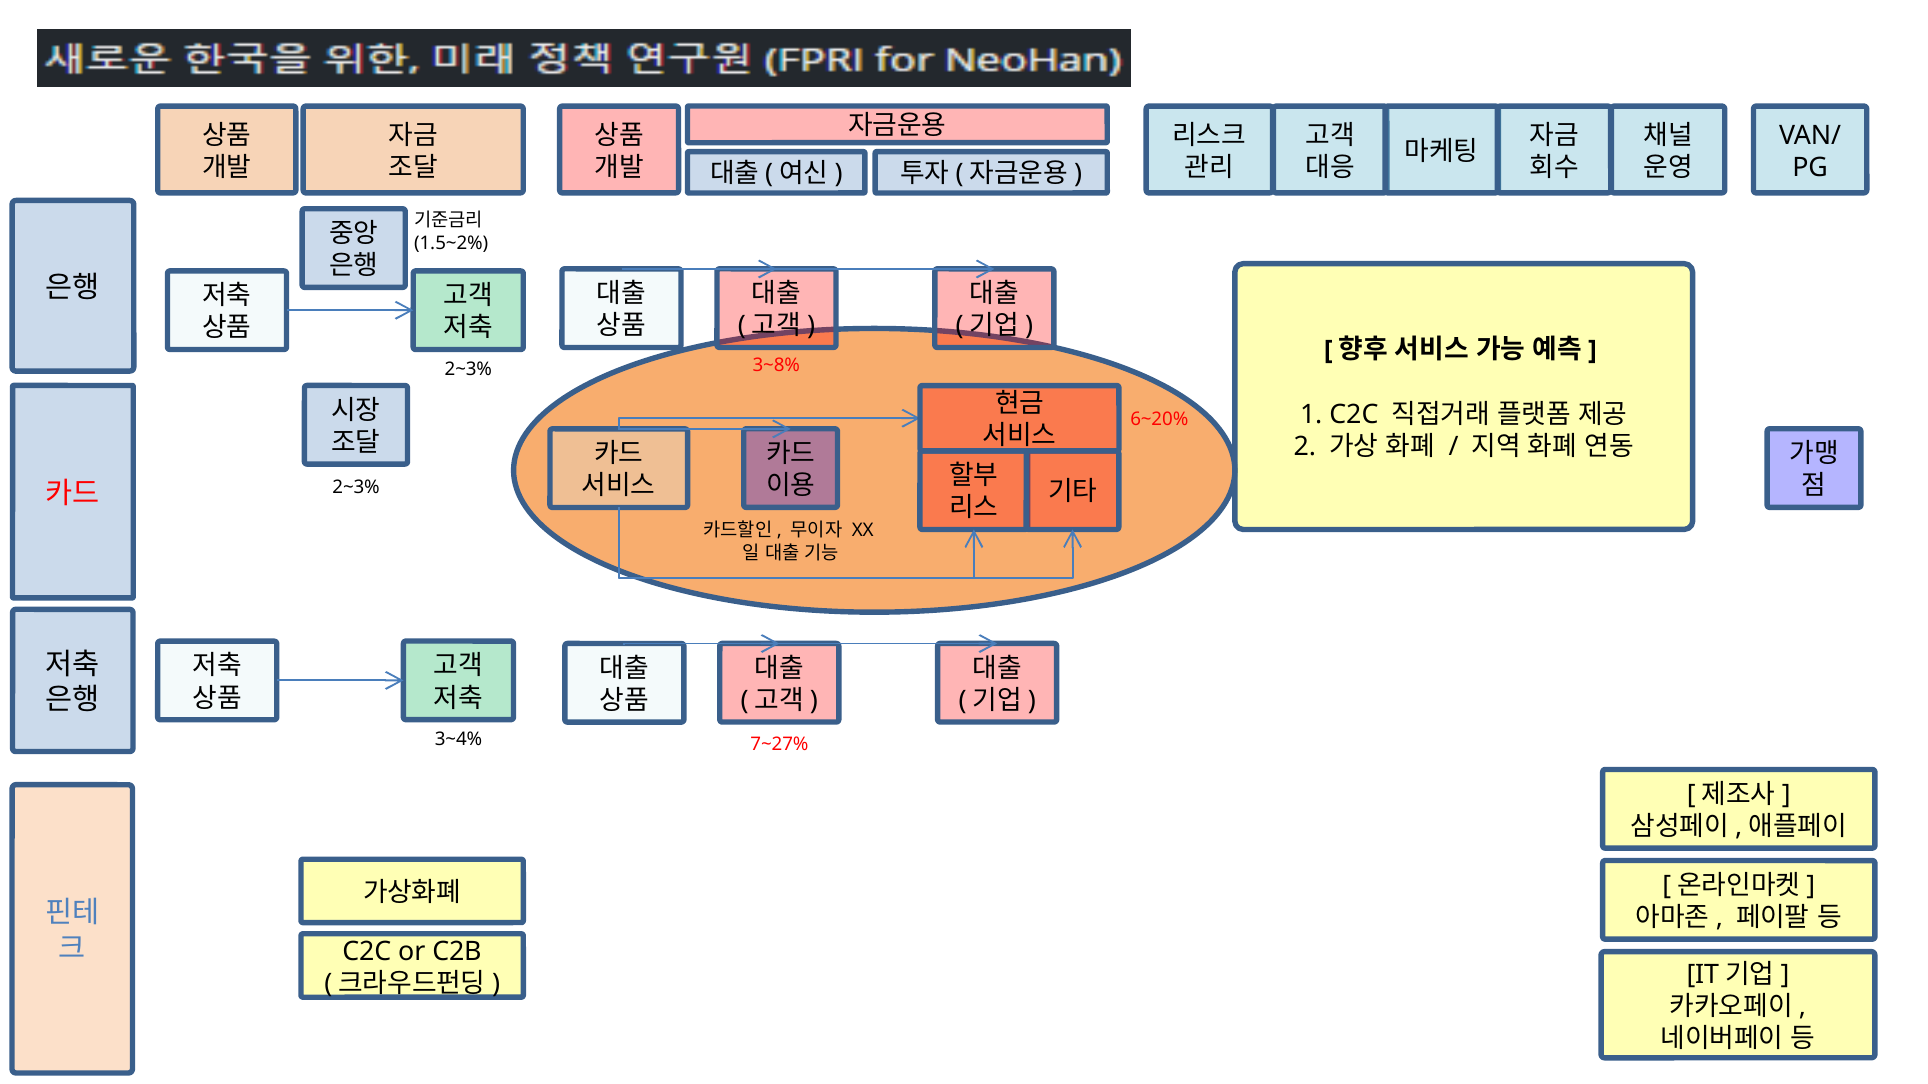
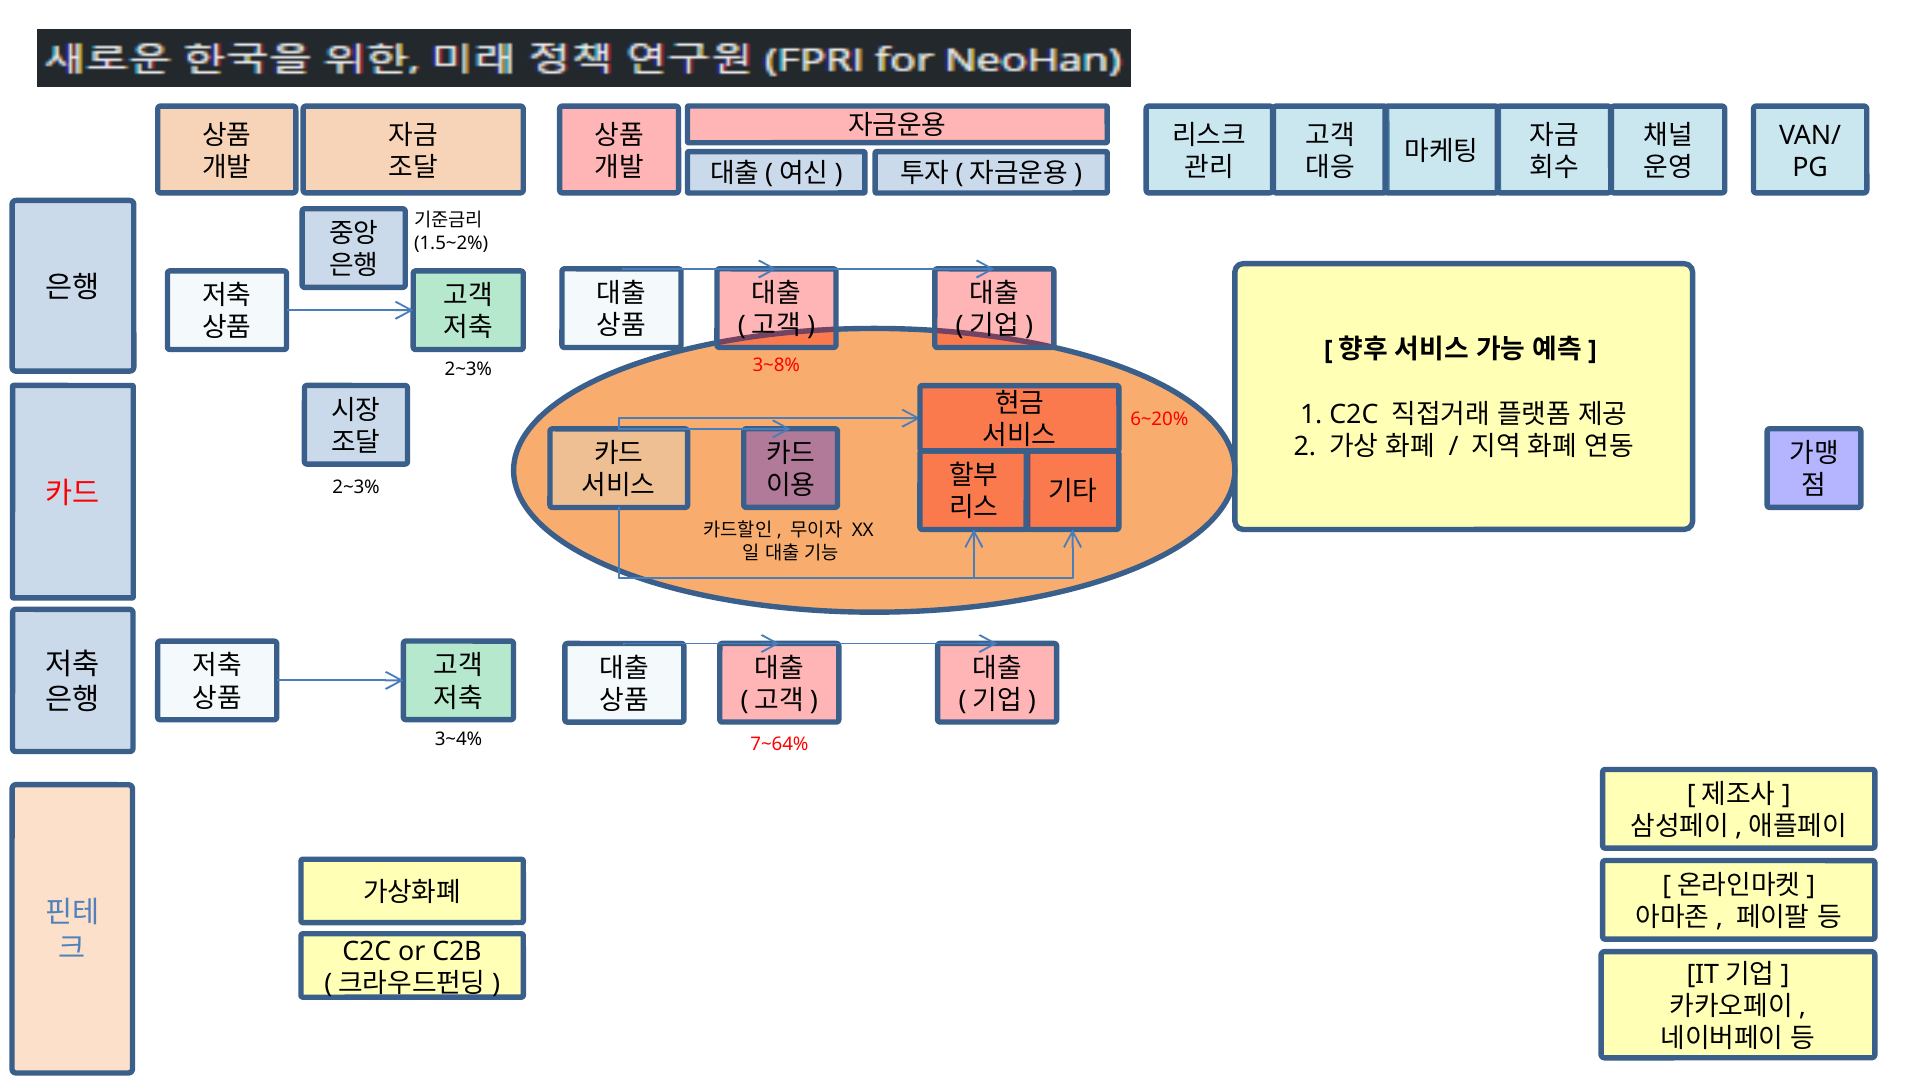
7~27%: 7~27% -> 7~64%
